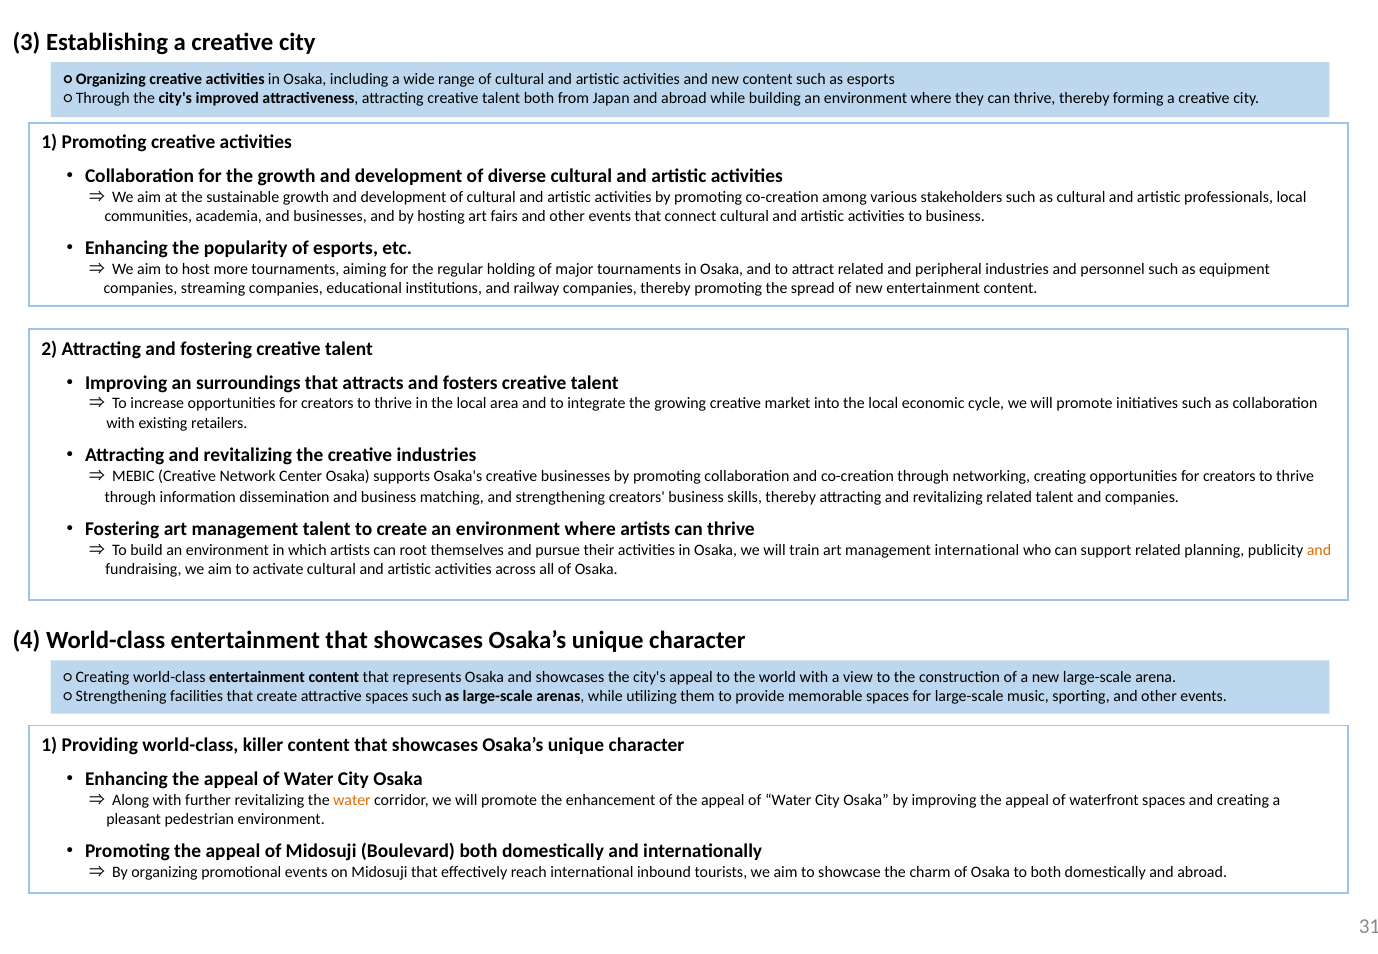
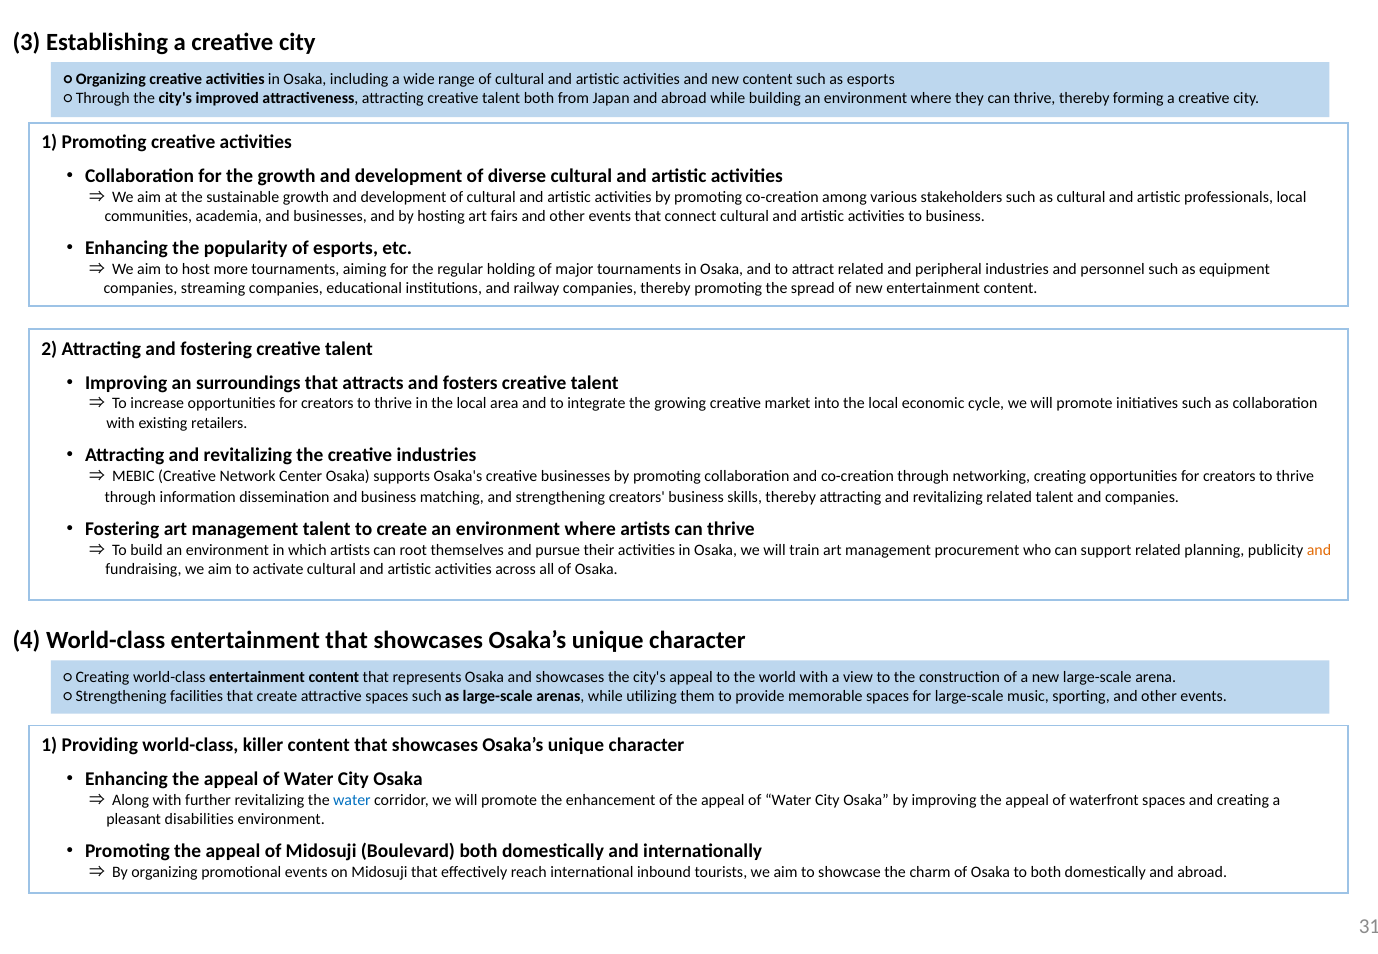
management international: international -> procurement
water at (352, 800) colour: orange -> blue
pedestrian: pedestrian -> disabilities
